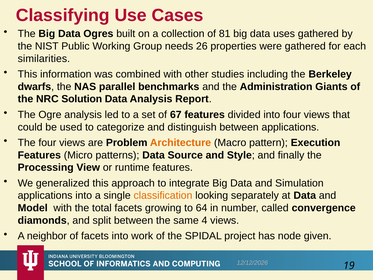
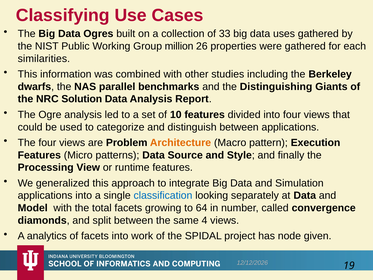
81: 81 -> 33
needs: needs -> million
Administration: Administration -> Distinguishing
67: 67 -> 10
classification colour: orange -> blue
neighbor: neighbor -> analytics
